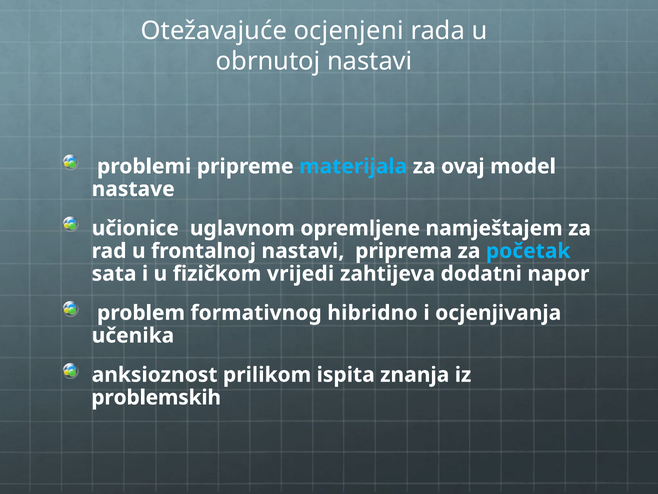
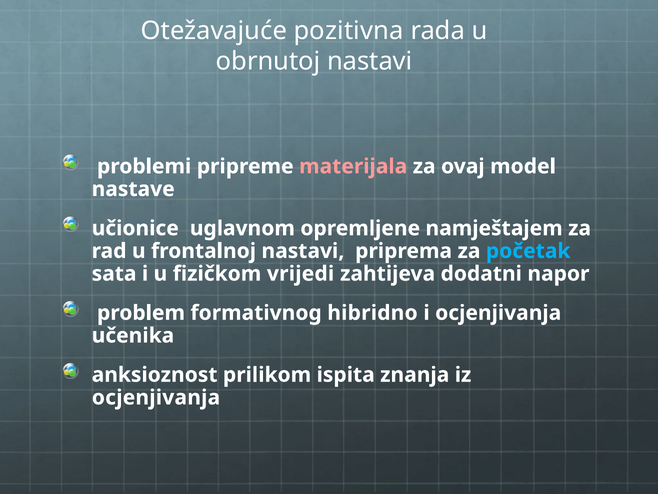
ocjenjeni: ocjenjeni -> pozitivna
materijala colour: light blue -> pink
problemskih at (156, 397): problemskih -> ocjenjivanja
